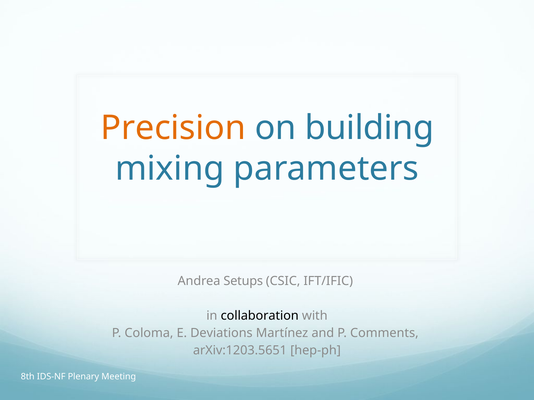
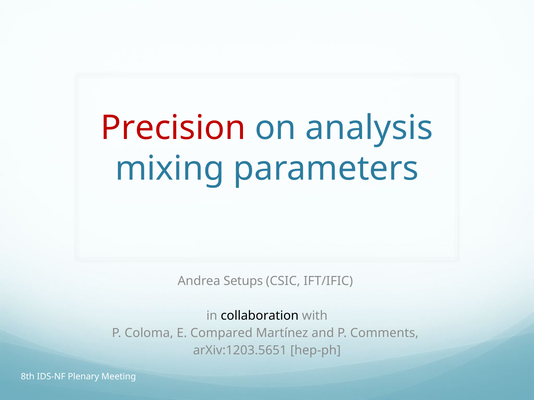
Precision colour: orange -> red
building: building -> analysis
Deviations: Deviations -> Compared
